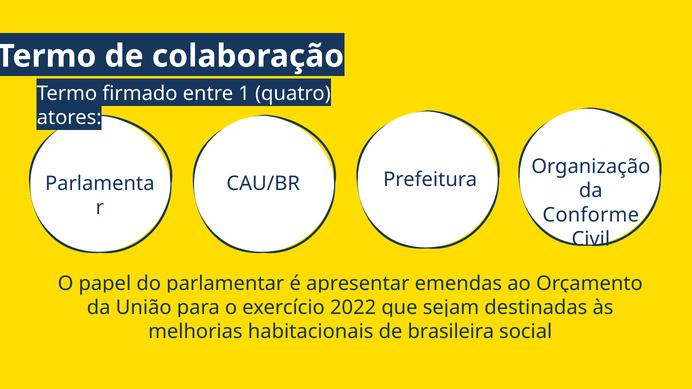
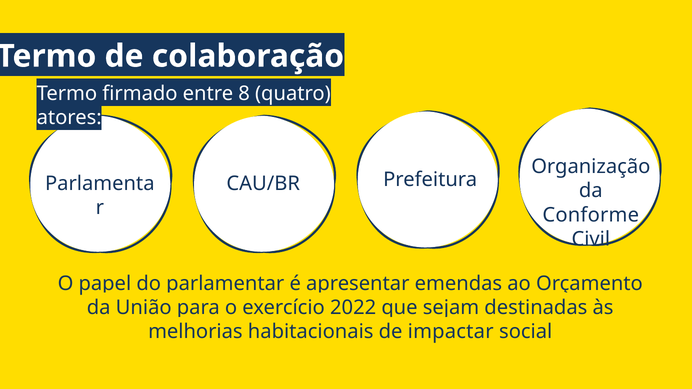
1: 1 -> 8
brasileira: brasileira -> impactar
